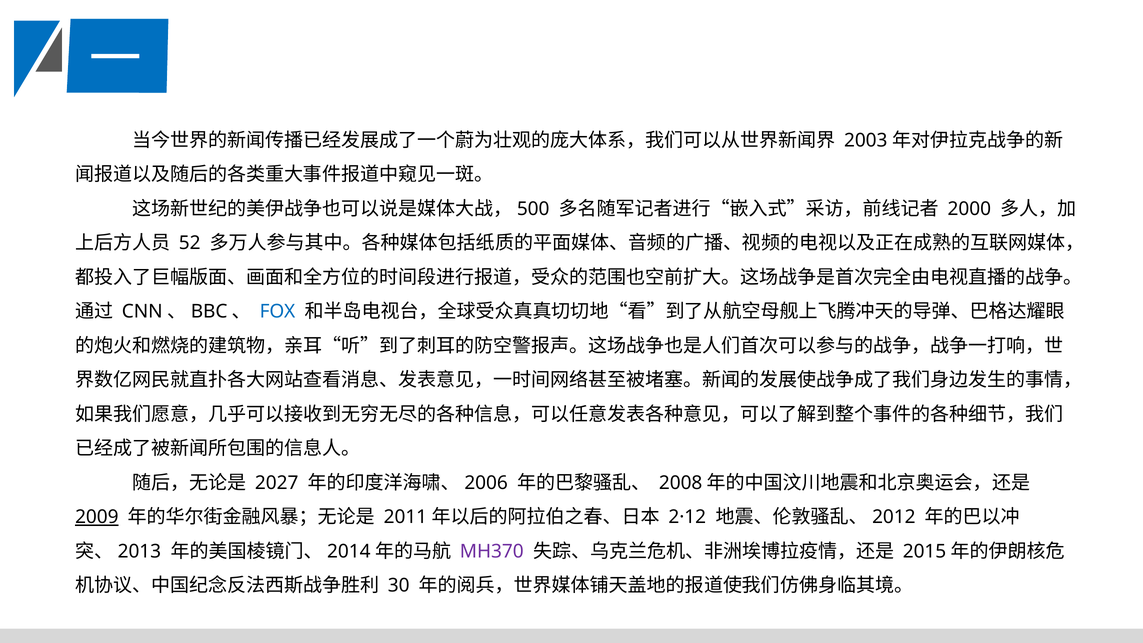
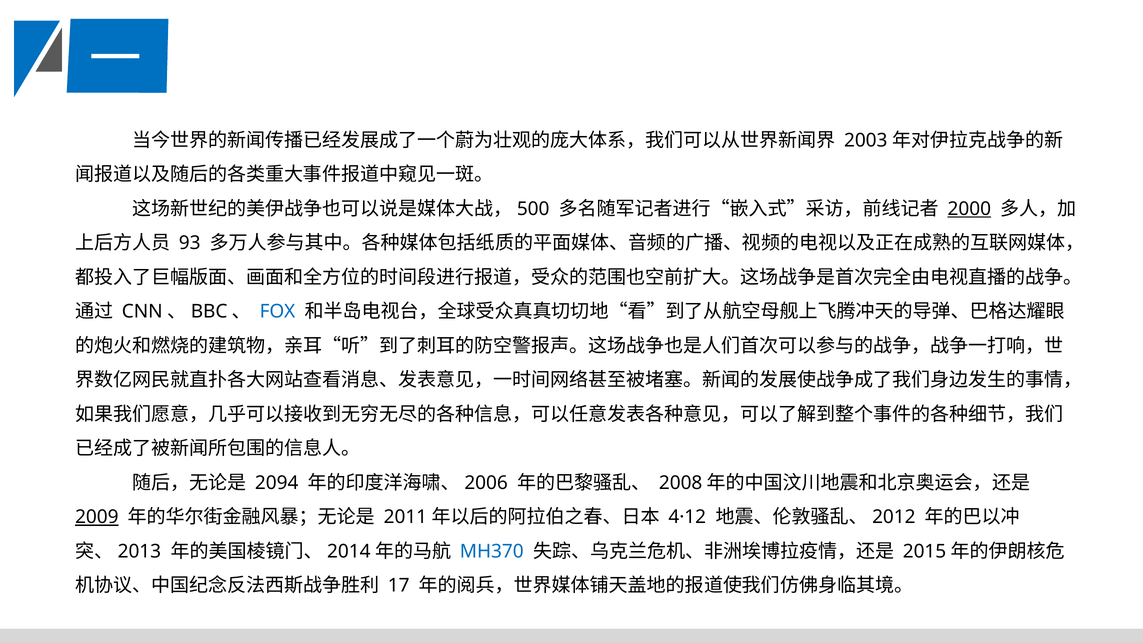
2000 underline: none -> present
52: 52 -> 93
2027: 2027 -> 2094
2·12: 2·12 -> 4·12
MH370 colour: purple -> blue
30: 30 -> 17
